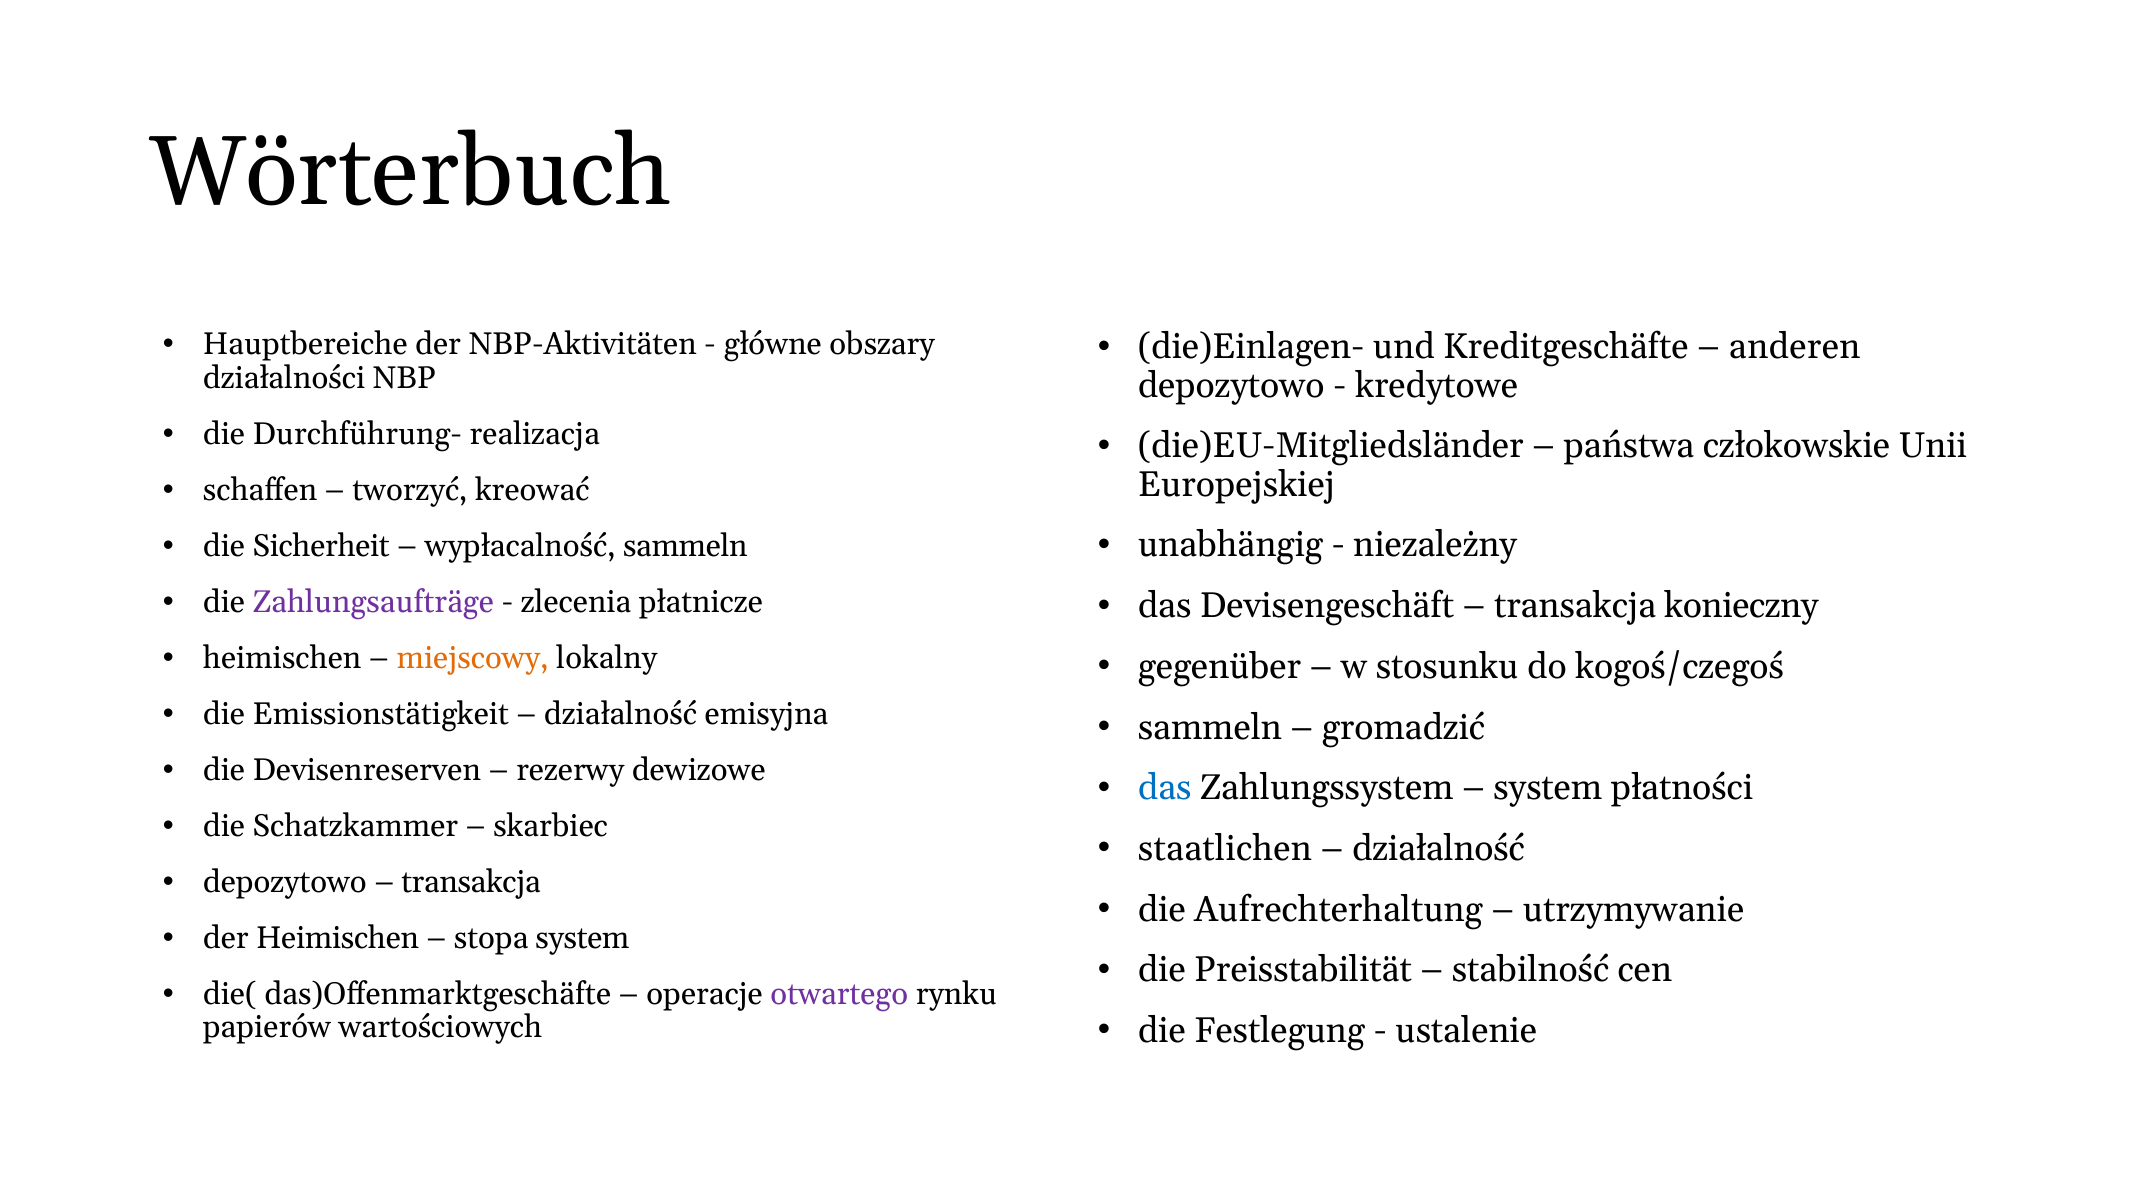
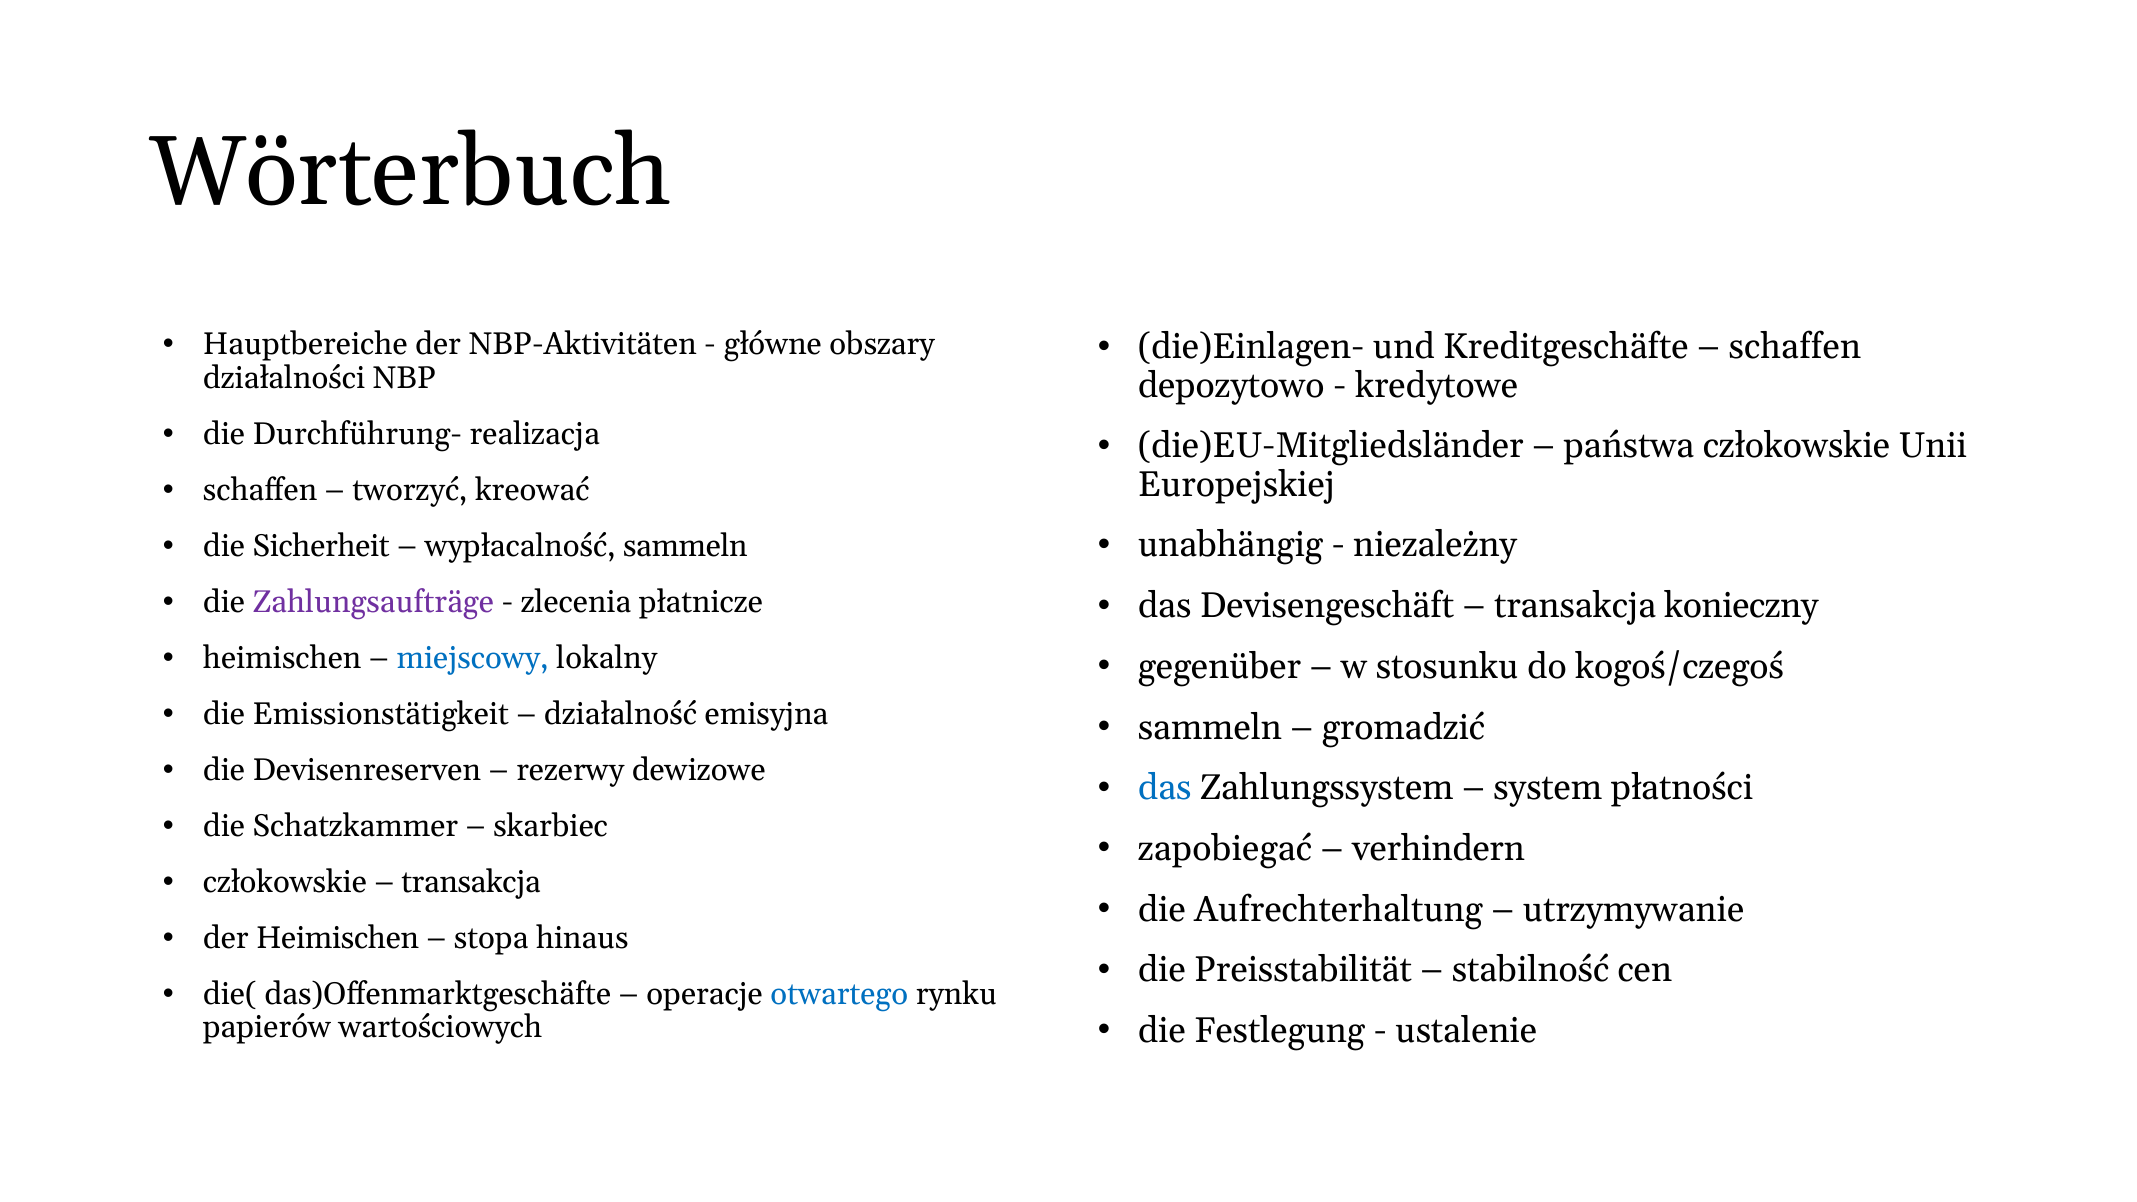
anderen at (1795, 347): anderen -> schaffen
miejscowy colour: orange -> blue
staatlichen: staatlichen -> zapobiegać
działalność at (1438, 849): działalność -> verhindern
depozytowo at (285, 882): depozytowo -> człokowskie
stopa system: system -> hinaus
otwartego colour: purple -> blue
